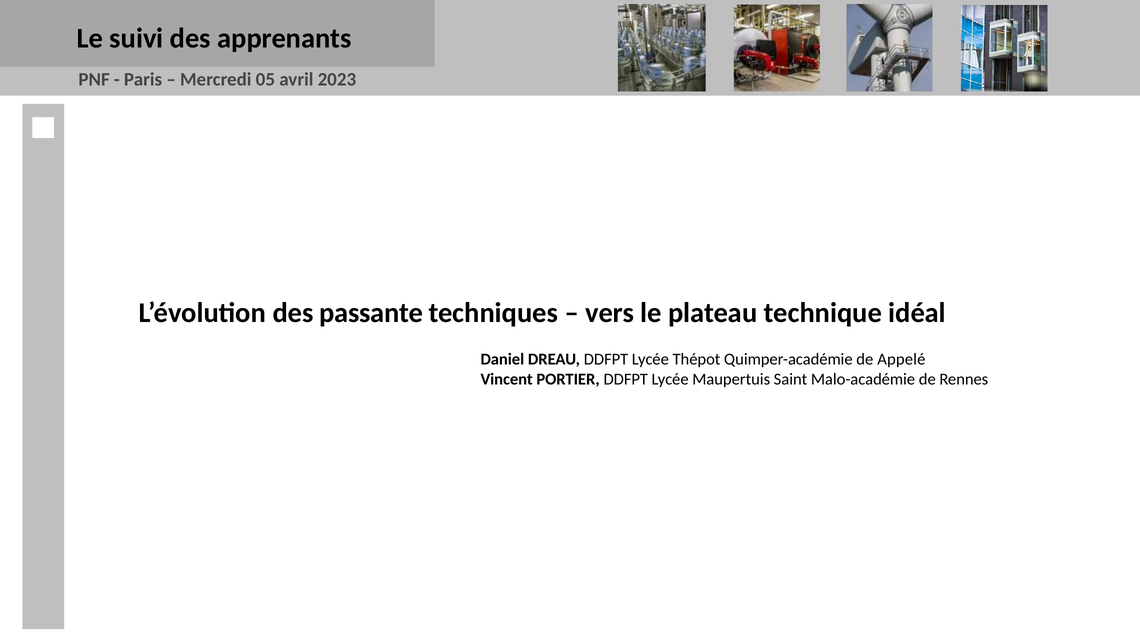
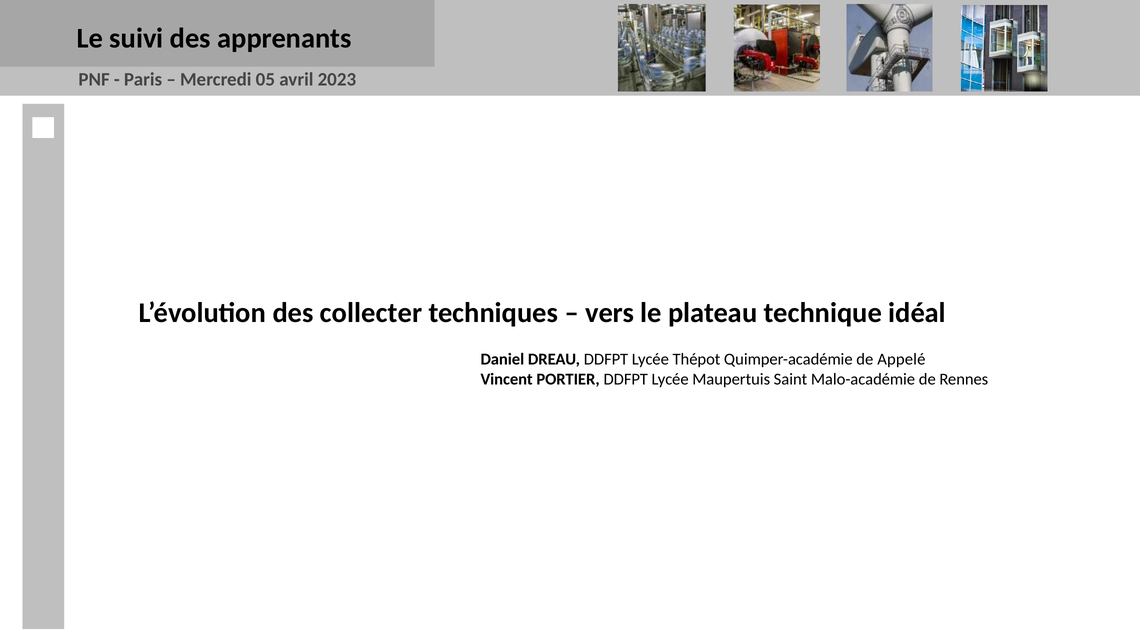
passante: passante -> collecter
